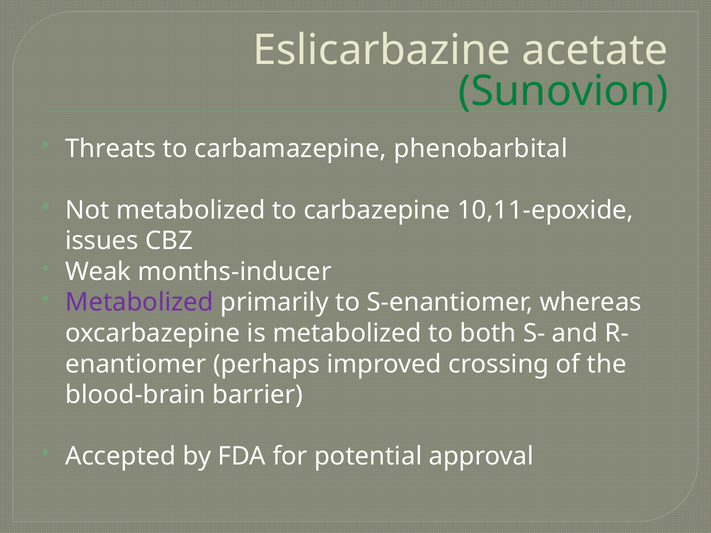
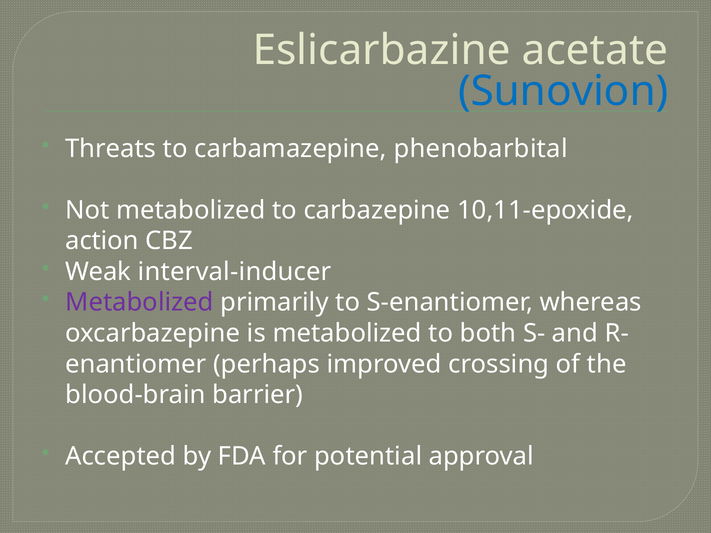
Sunovion colour: green -> blue
issues: issues -> action
months-inducer: months-inducer -> interval-inducer
